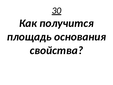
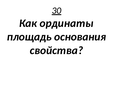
получится: получится -> ординаты
